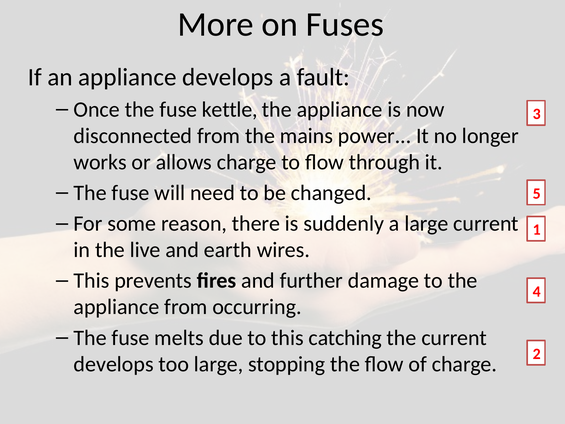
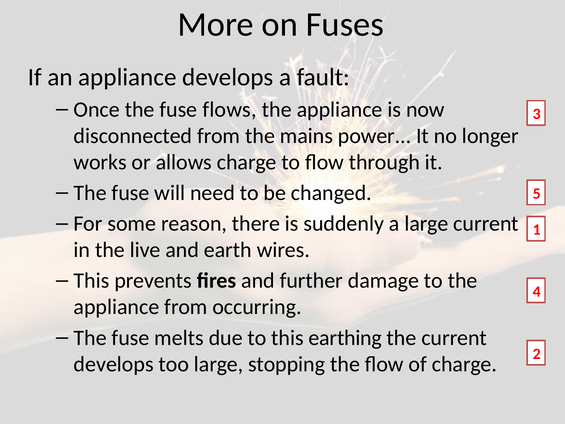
kettle: kettle -> flows
catching: catching -> earthing
